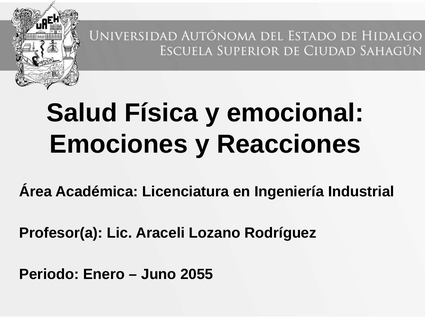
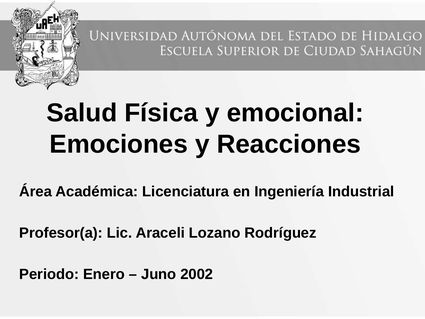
2055: 2055 -> 2002
